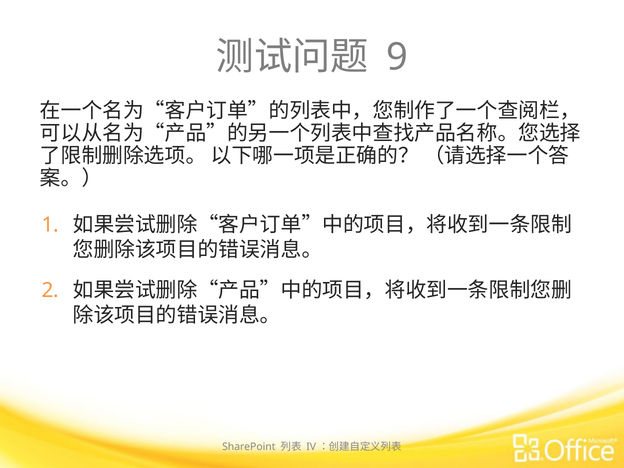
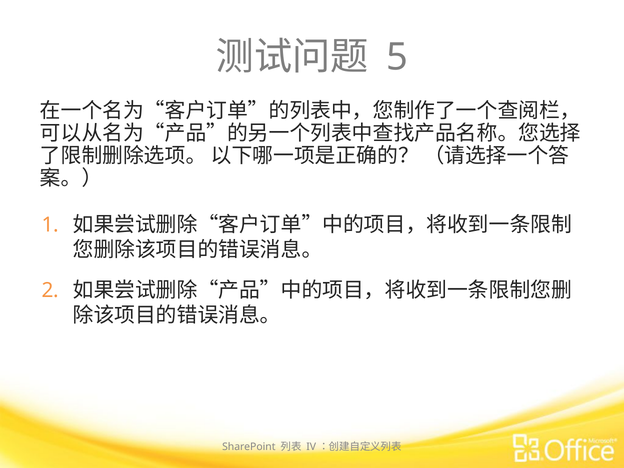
9: 9 -> 5
